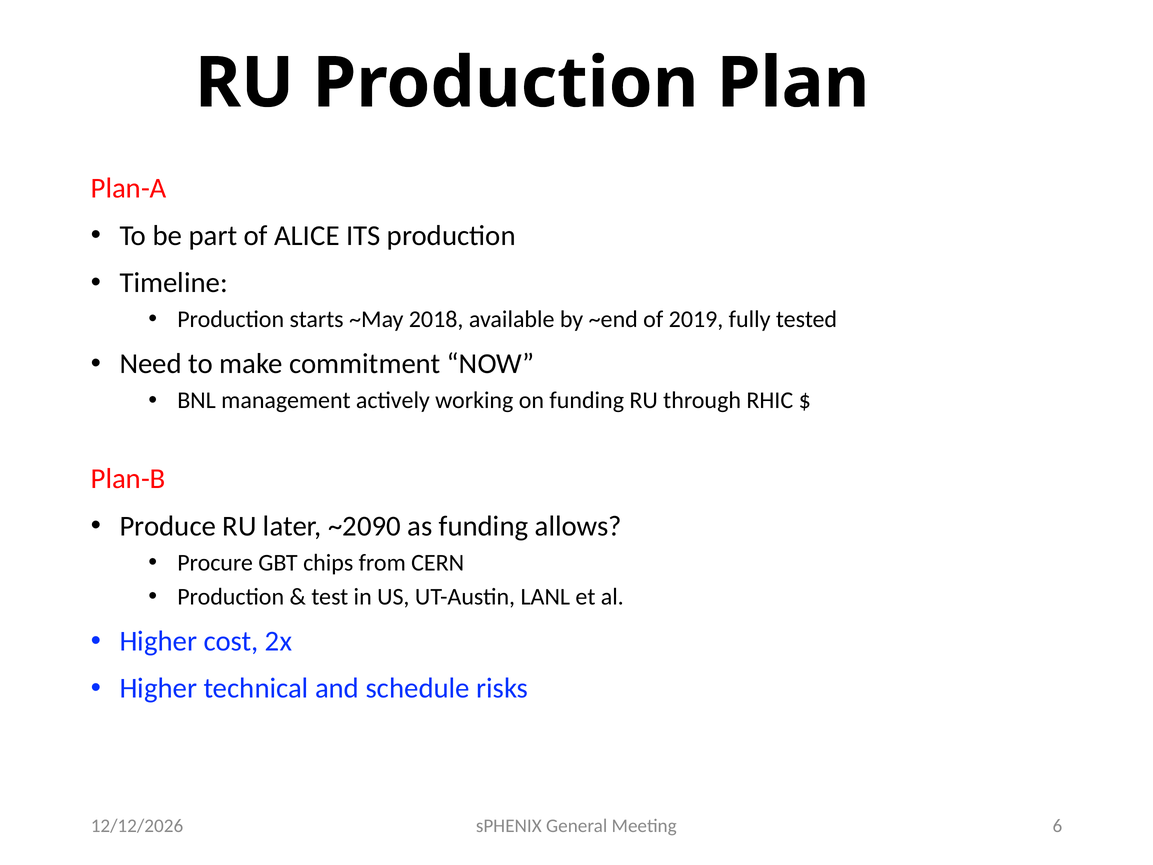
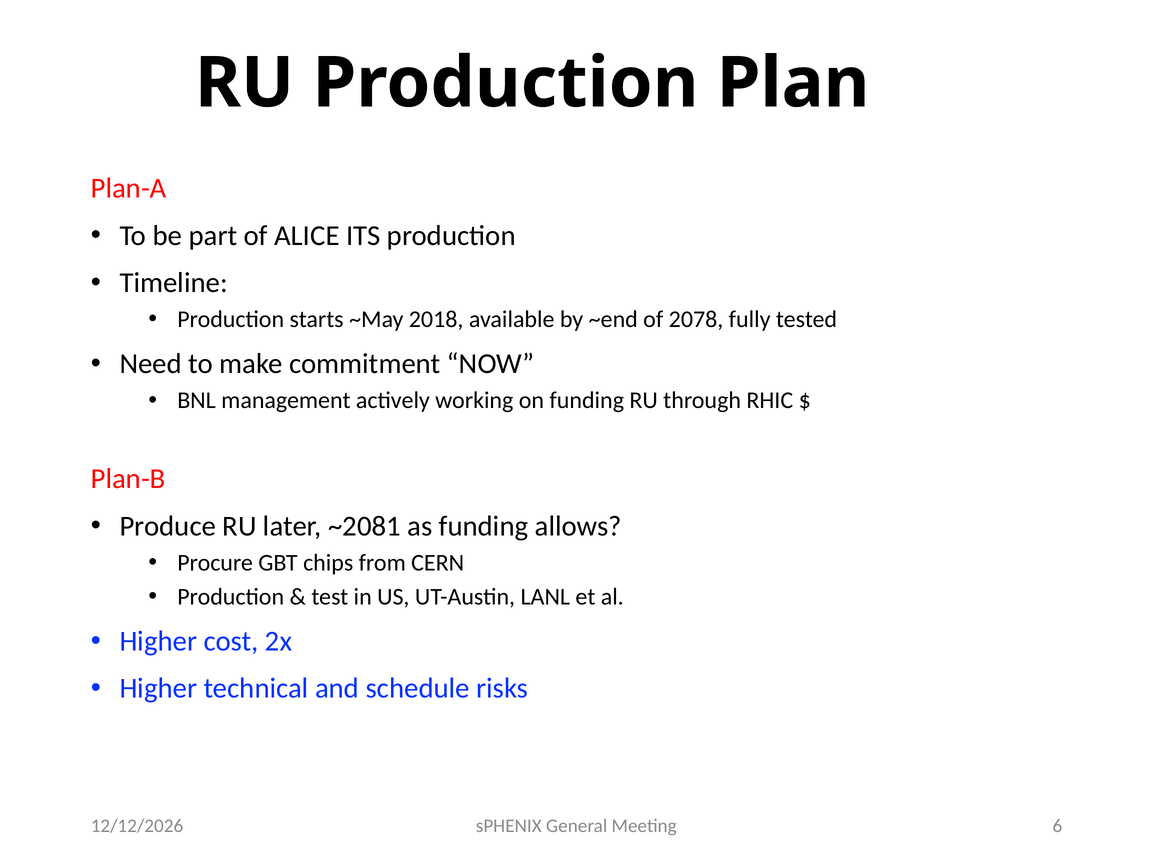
2019: 2019 -> 2078
~2090: ~2090 -> ~2081
